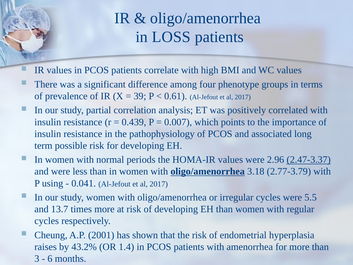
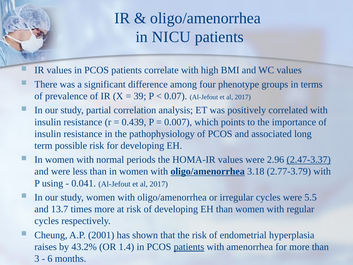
LOSS: LOSS -> NICU
0.61: 0.61 -> 0.07
patients at (189, 247) underline: none -> present
